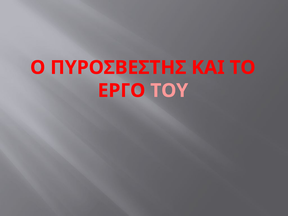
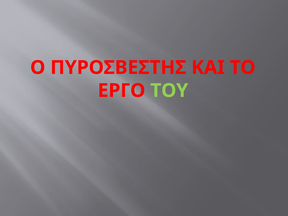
ΤΟΥ colour: pink -> light green
